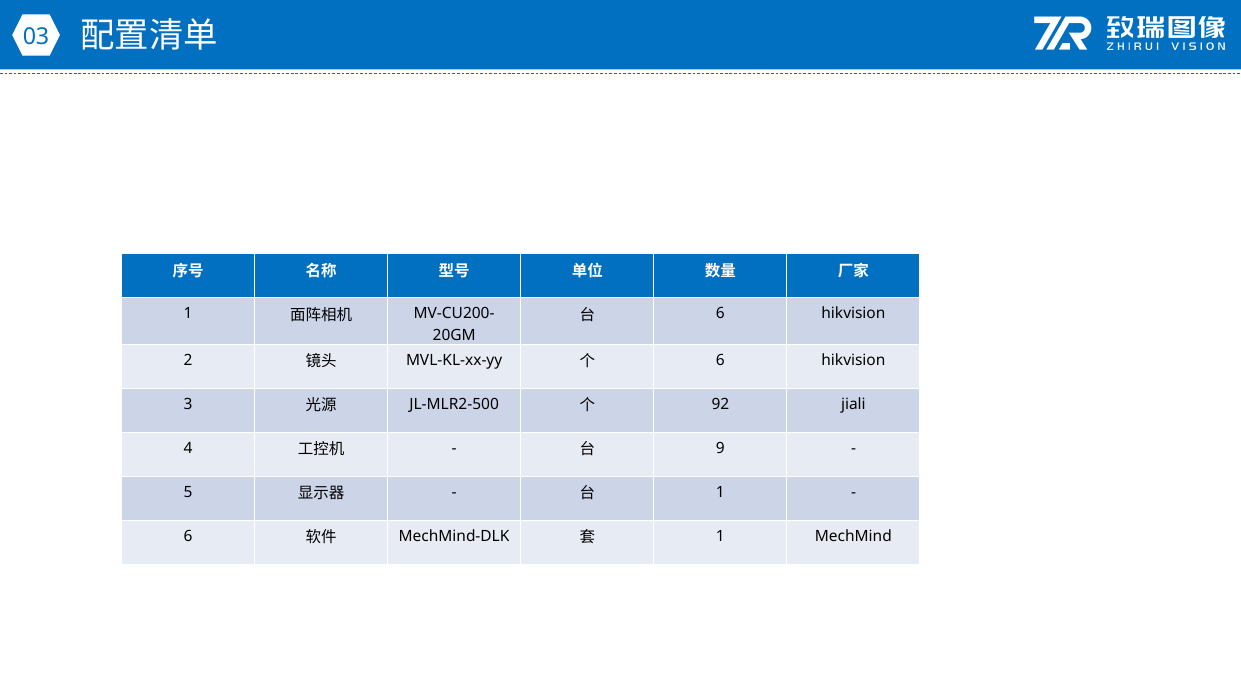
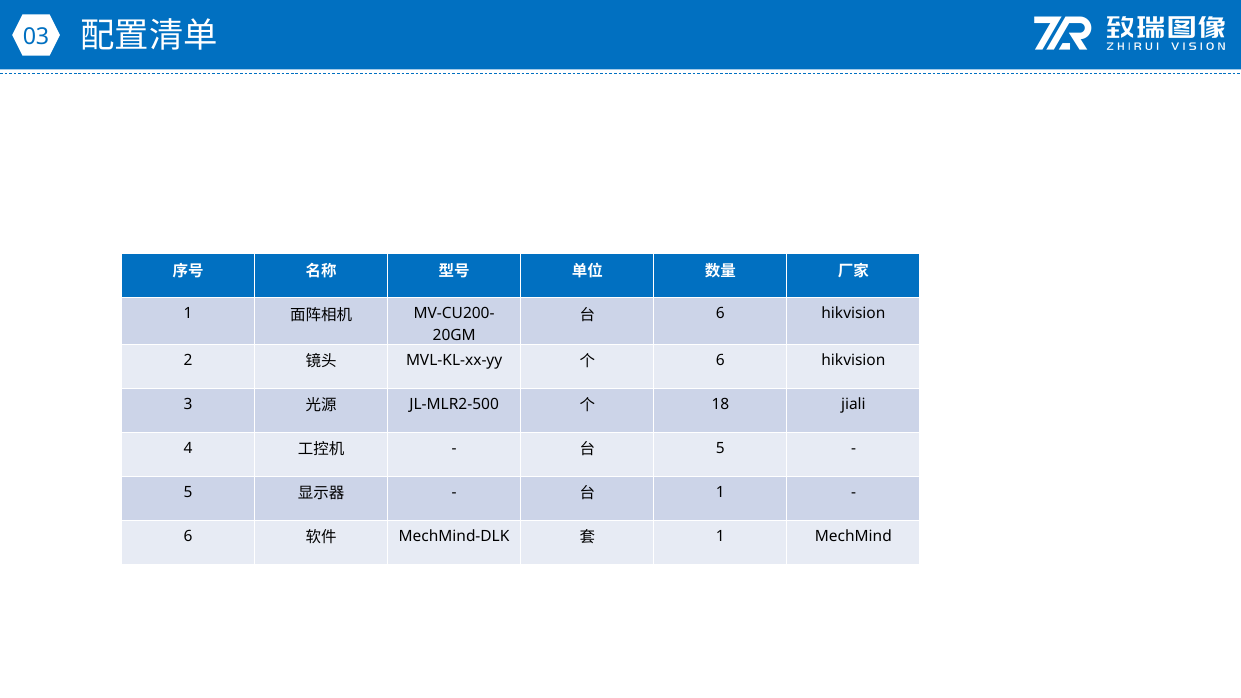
92: 92 -> 18
9 at (720, 448): 9 -> 5
